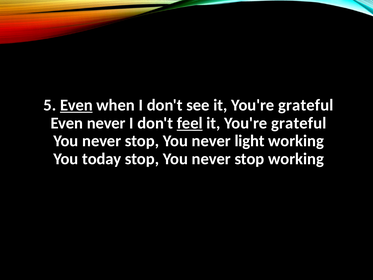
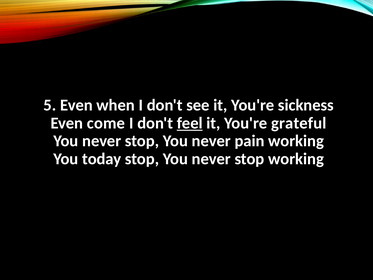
Even at (76, 105) underline: present -> none
see it You're grateful: grateful -> sickness
Even never: never -> come
light: light -> pain
